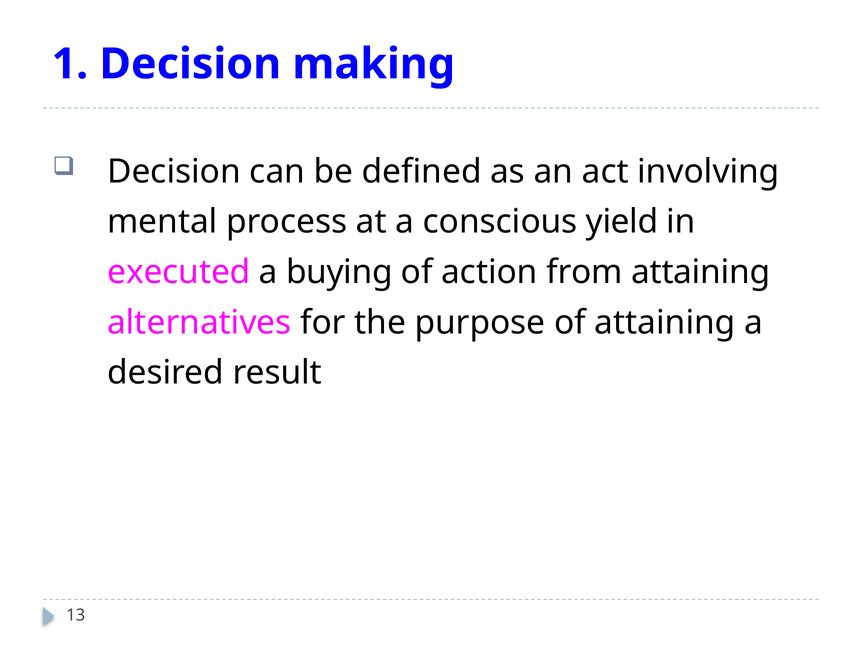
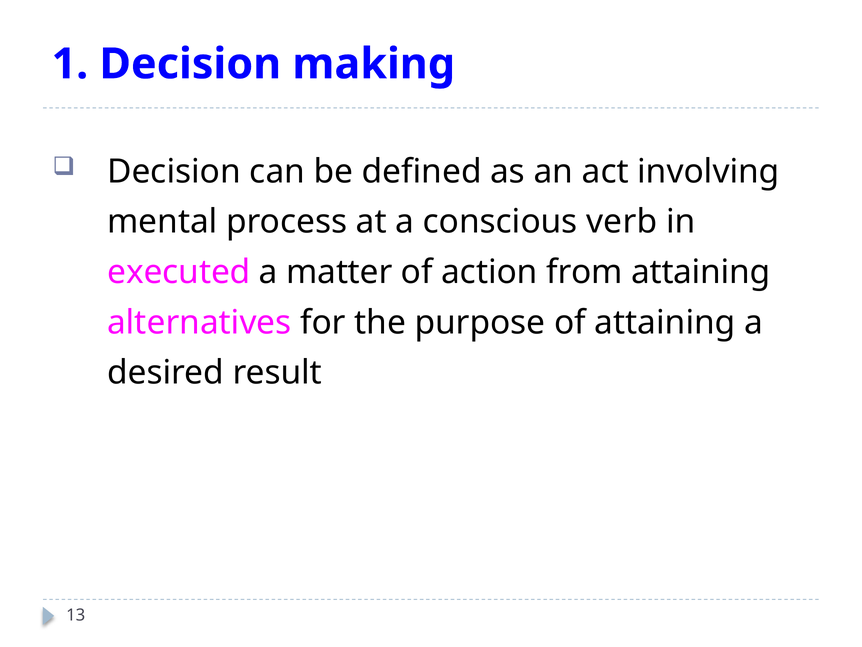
yield: yield -> verb
buying: buying -> matter
